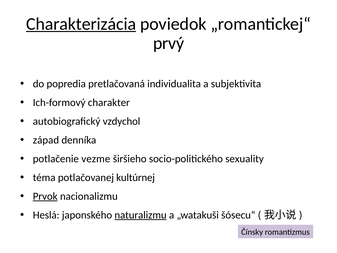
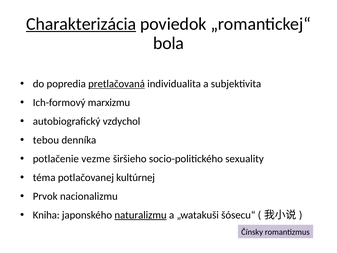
prvý: prvý -> bola
pretlačovaná underline: none -> present
charakter: charakter -> marxizmu
západ: západ -> tebou
Prvok underline: present -> none
Heslá: Heslá -> Kniha
